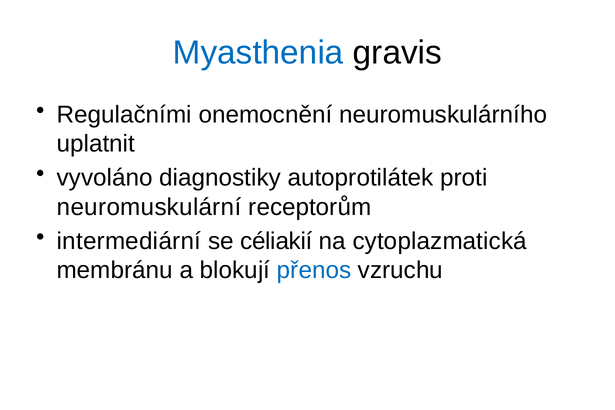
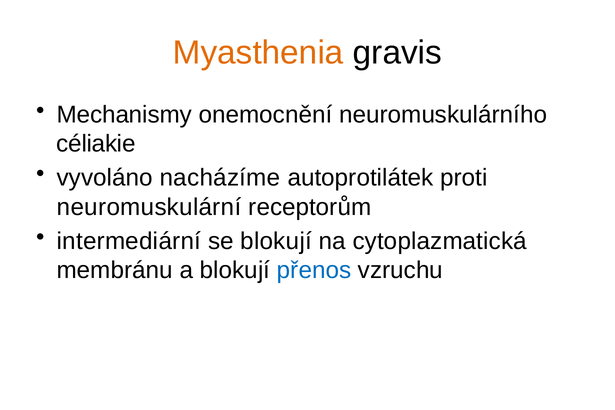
Myasthenia colour: blue -> orange
Regulačními: Regulačními -> Mechanismy
uplatnit: uplatnit -> céliakie
diagnostiky: diagnostiky -> nacházíme
se céliakií: céliakií -> blokují
